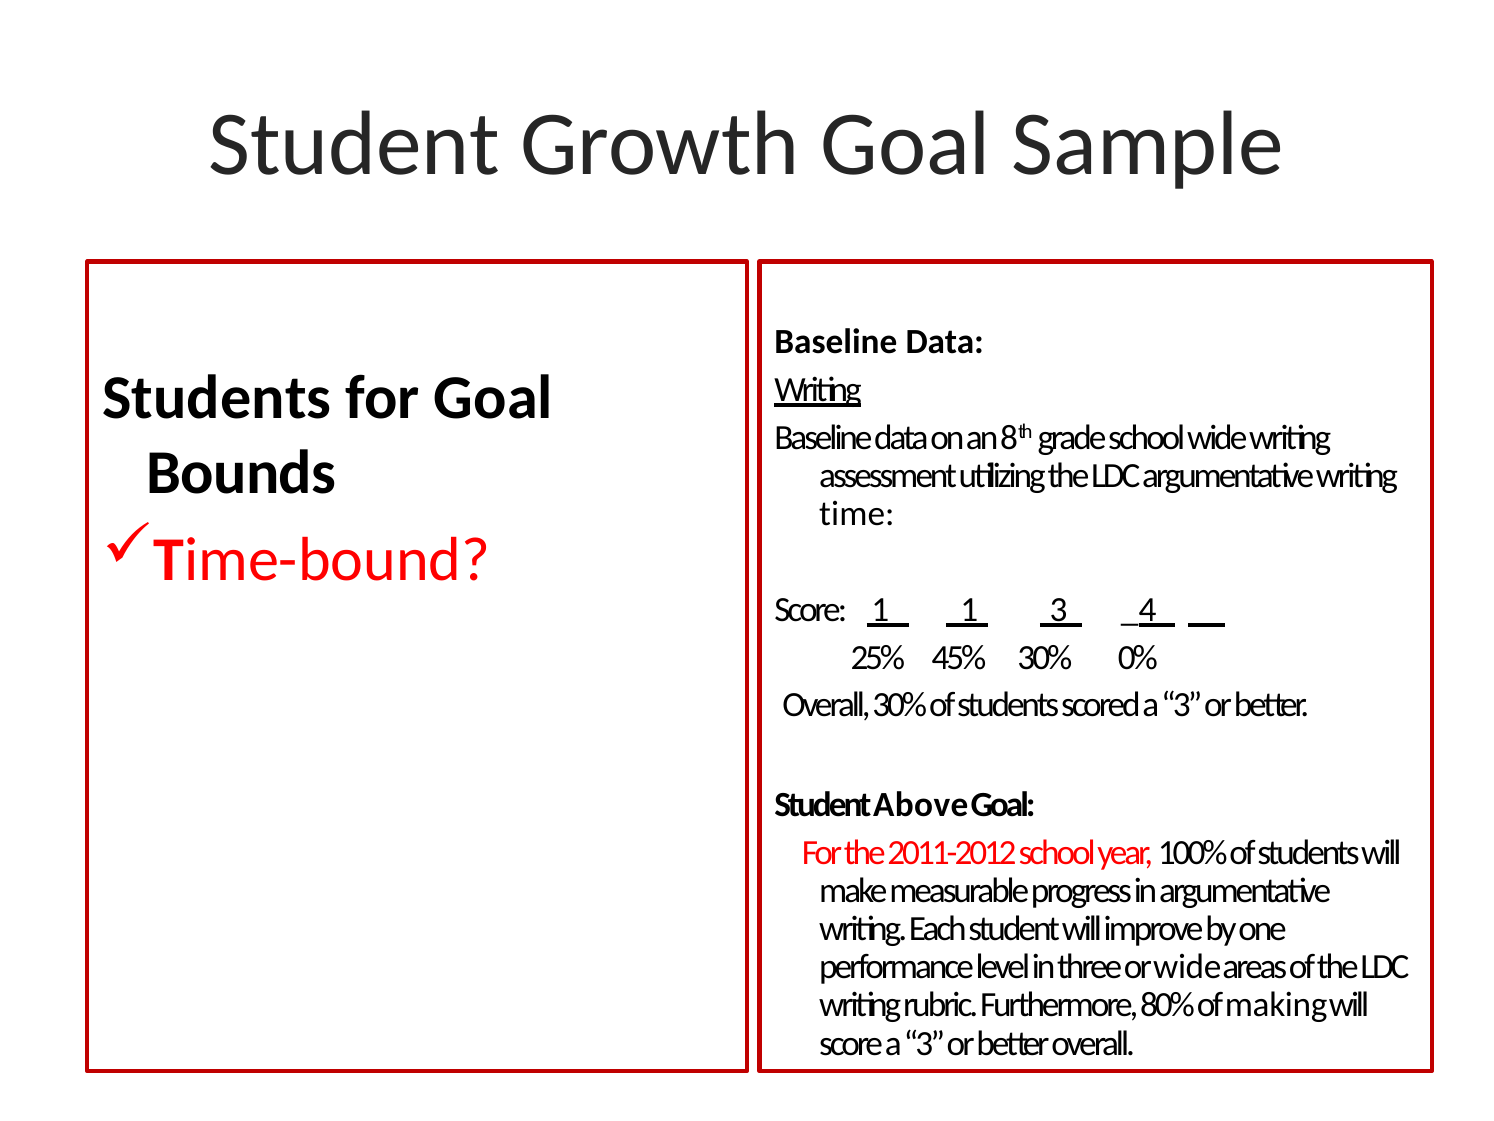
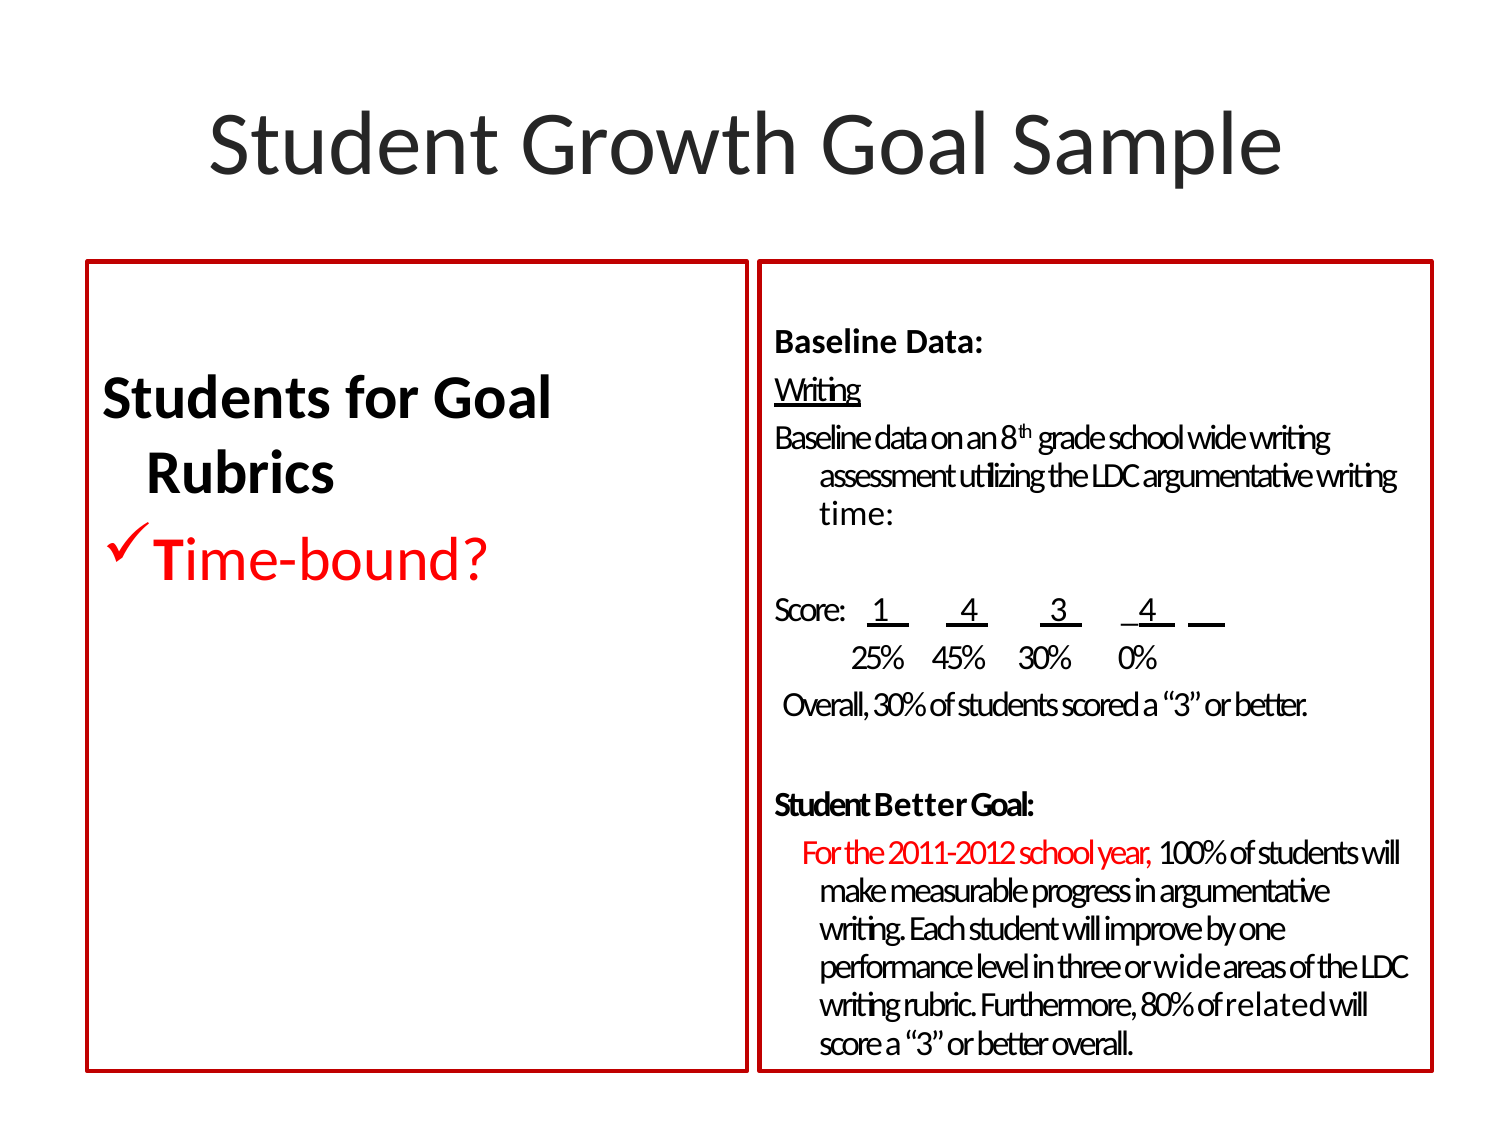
Bounds: Bounds -> Rubrics
1 1: 1 -> 4
Student Above: Above -> Better
making: making -> related
